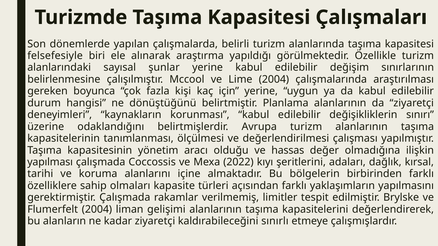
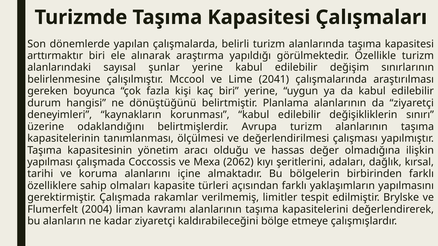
felsefesiyle: felsefesiyle -> arttırmaktır
Lime 2004: 2004 -> 2041
kaç için: için -> biri
2022: 2022 -> 2062
gelişimi: gelişimi -> kavramı
sınırlı: sınırlı -> bölge
